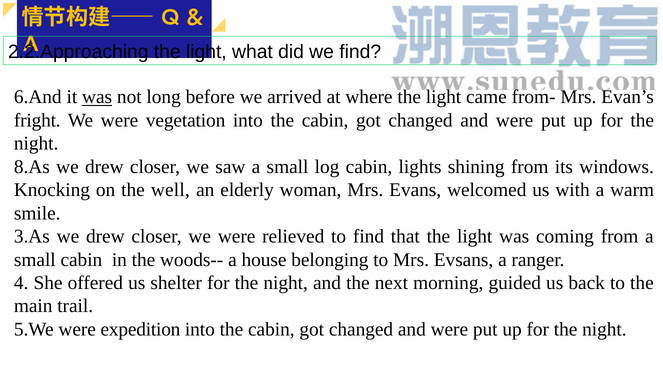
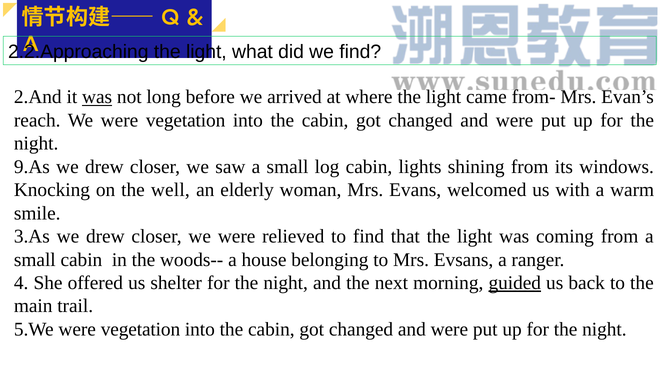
6.And: 6.And -> 2.And
fright: fright -> reach
8.As: 8.As -> 9.As
guided underline: none -> present
5.We were expedition: expedition -> vegetation
